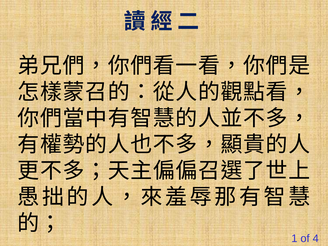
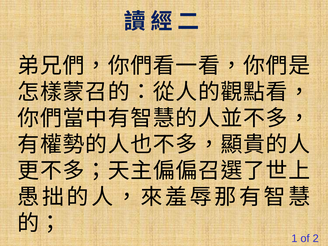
4: 4 -> 2
